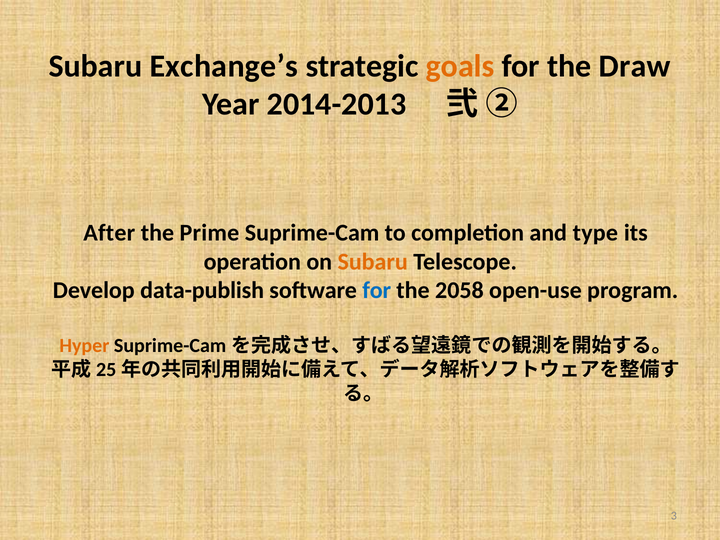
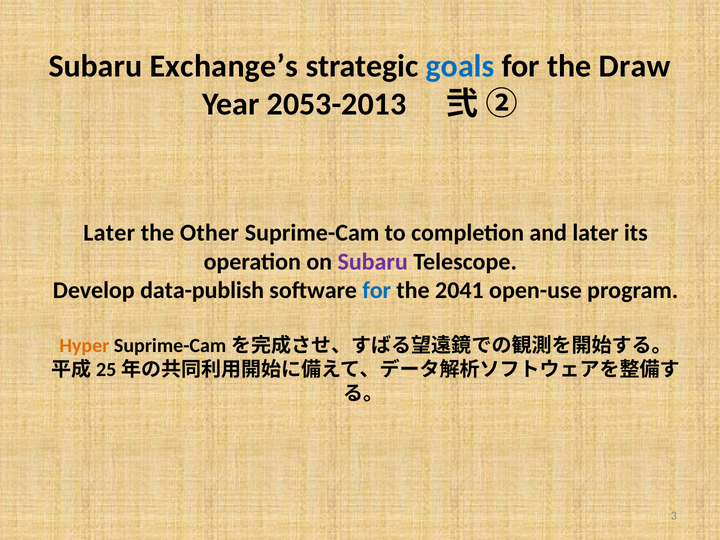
goals colour: orange -> blue
2014-2013: 2014-2013 -> 2053-2013
After at (109, 233): After -> Later
Prime: Prime -> Other
and type: type -> later
Subaru at (373, 262) colour: orange -> purple
2058: 2058 -> 2041
